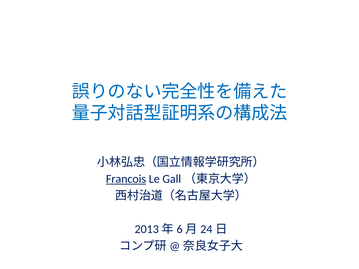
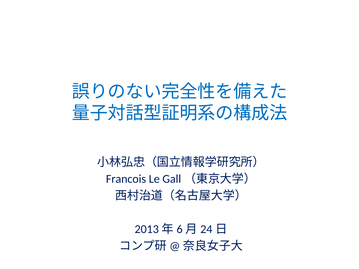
Francois underline: present -> none
